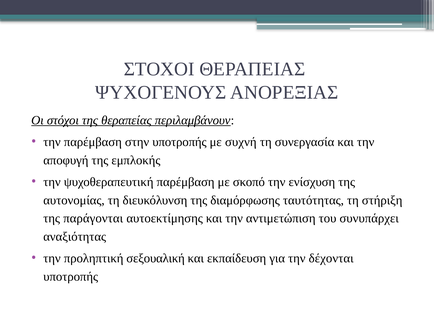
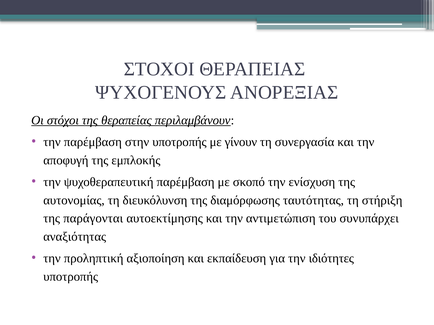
συχνή: συχνή -> γίνουν
σεξουαλική: σεξουαλική -> αξιοποίηση
δέχονται: δέχονται -> ιδιότητες
